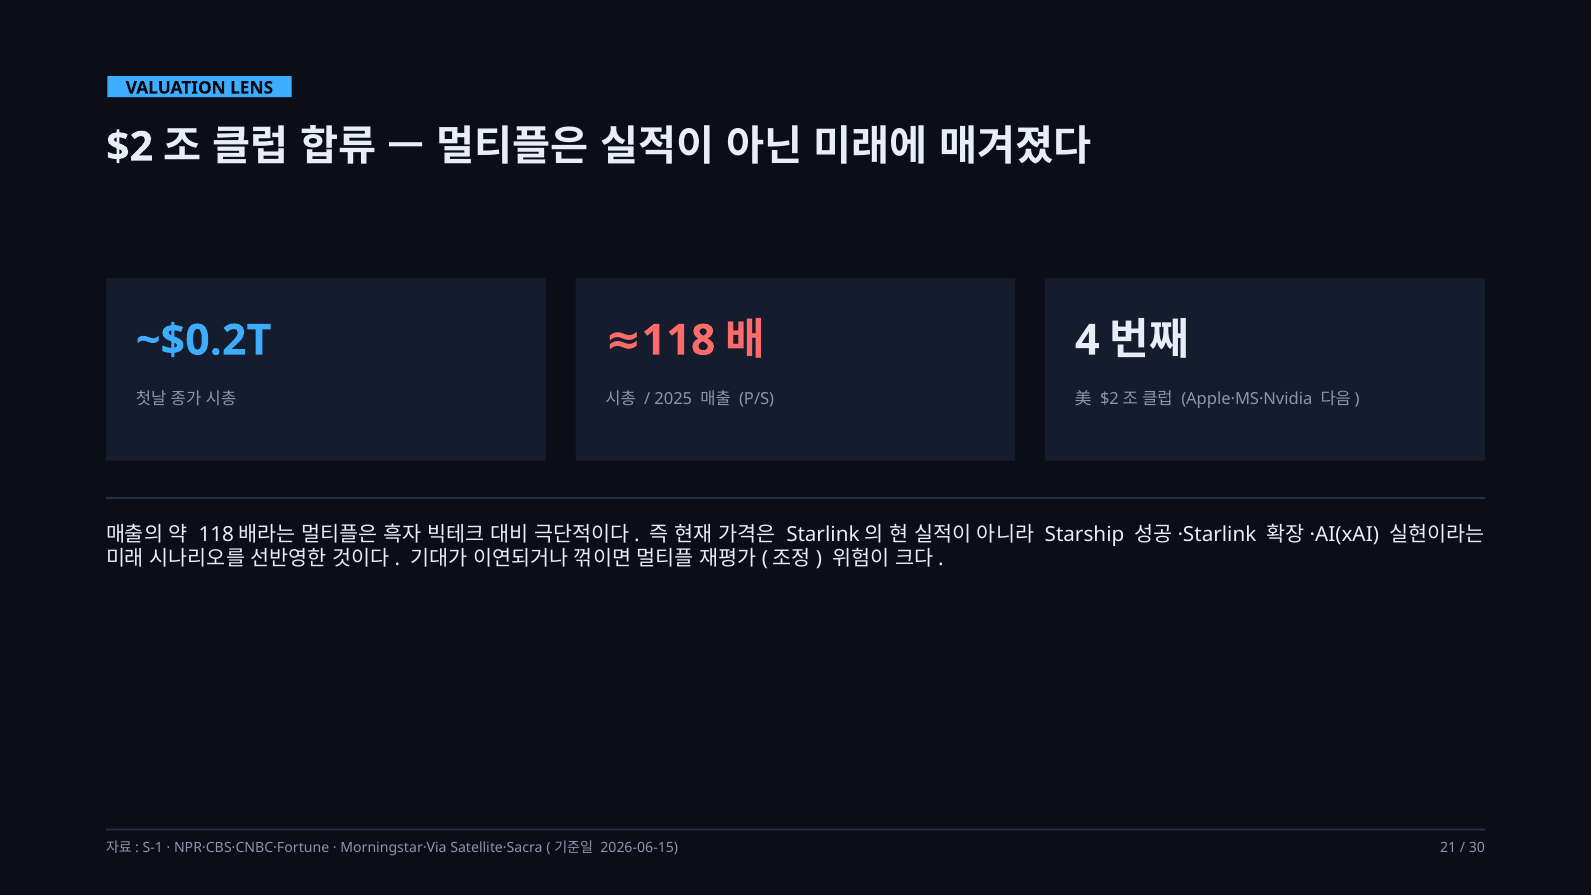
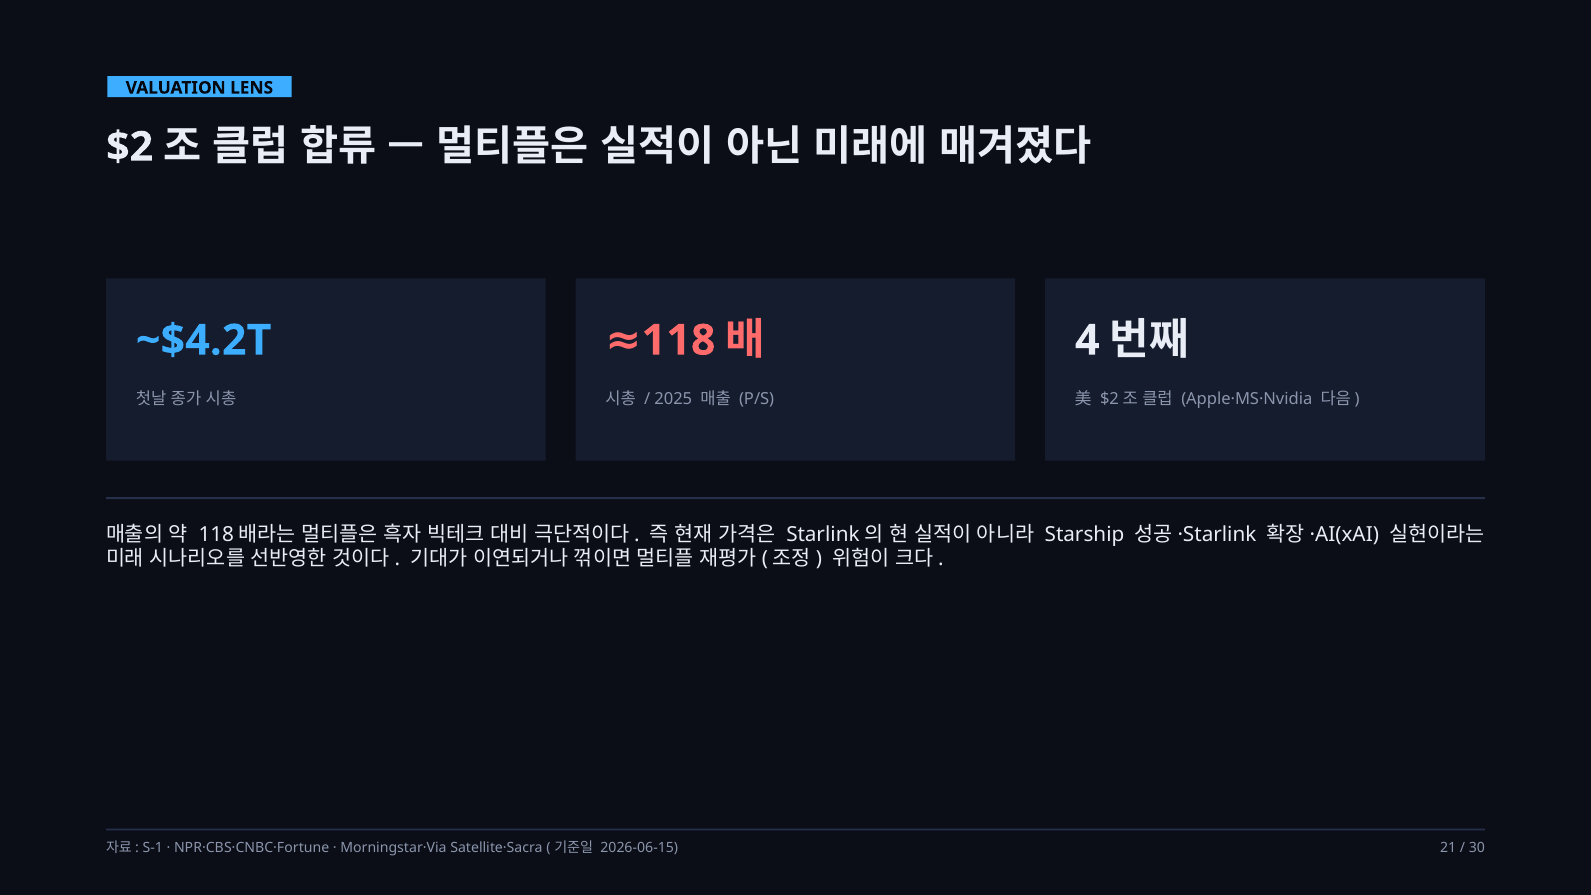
~$0.2T: ~$0.2T -> ~$4.2T
